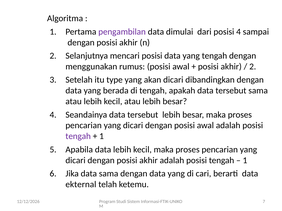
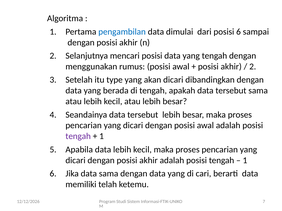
pengambilan colour: purple -> blue
posisi 4: 4 -> 6
ekternal: ekternal -> memiliki
